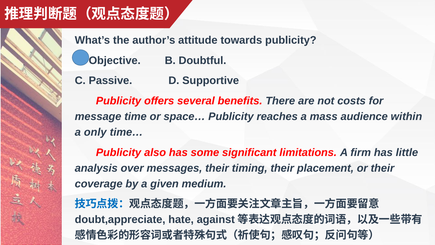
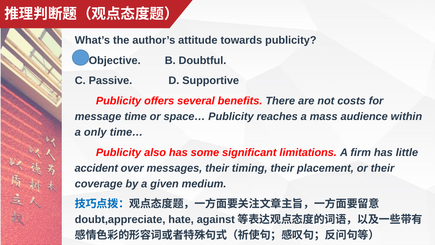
analysis: analysis -> accident
